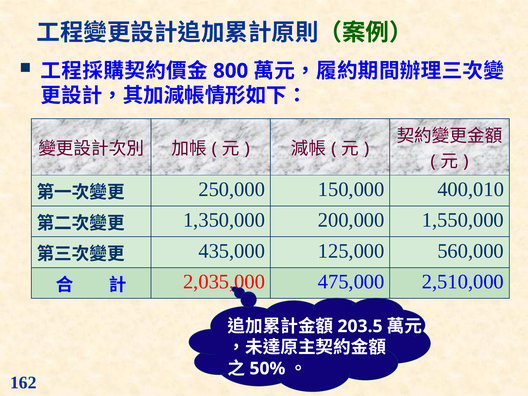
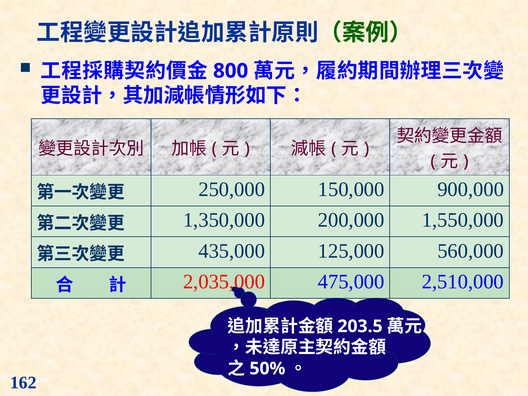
400,010: 400,010 -> 900,000
